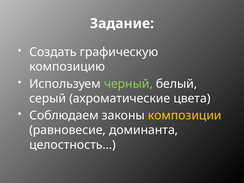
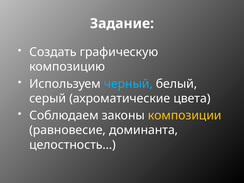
черный colour: light green -> light blue
